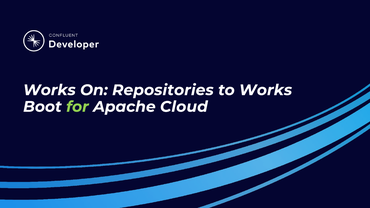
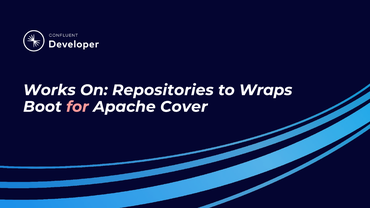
to Works: Works -> Wraps
for colour: light green -> pink
Cloud: Cloud -> Cover
